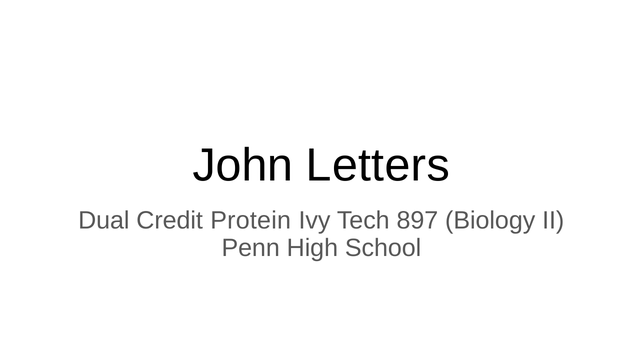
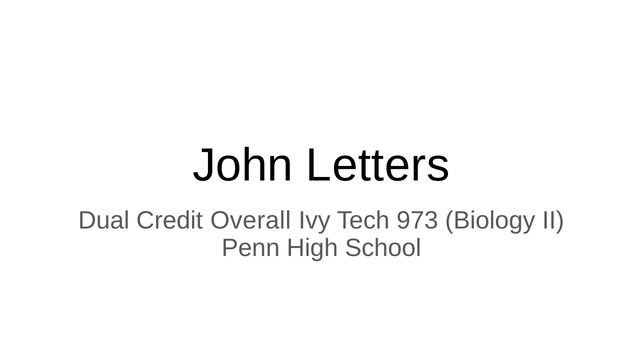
Protein: Protein -> Overall
897: 897 -> 973
